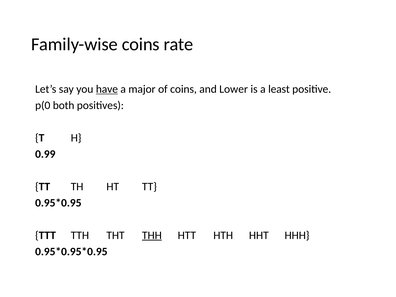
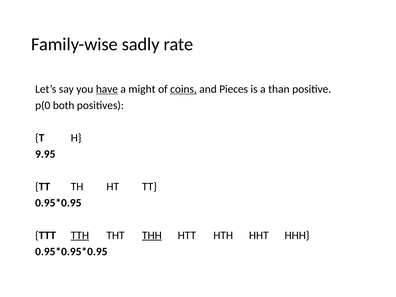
Family-wise coins: coins -> sadly
major: major -> might
coins at (183, 89) underline: none -> present
Lower: Lower -> Pieces
least: least -> than
0.99: 0.99 -> 9.95
TTH underline: none -> present
